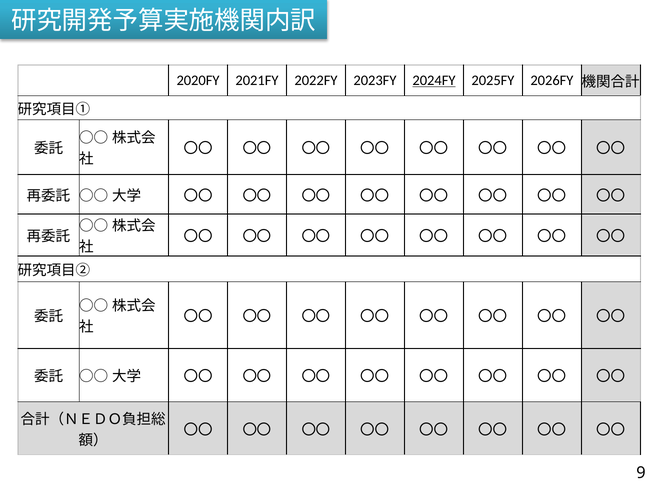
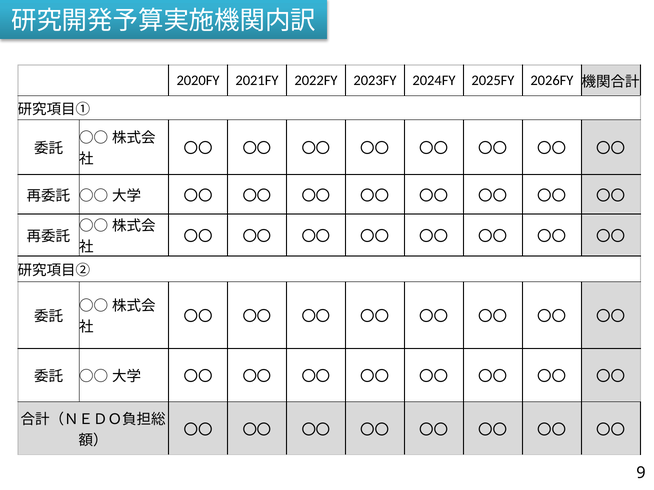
2024FY underline: present -> none
